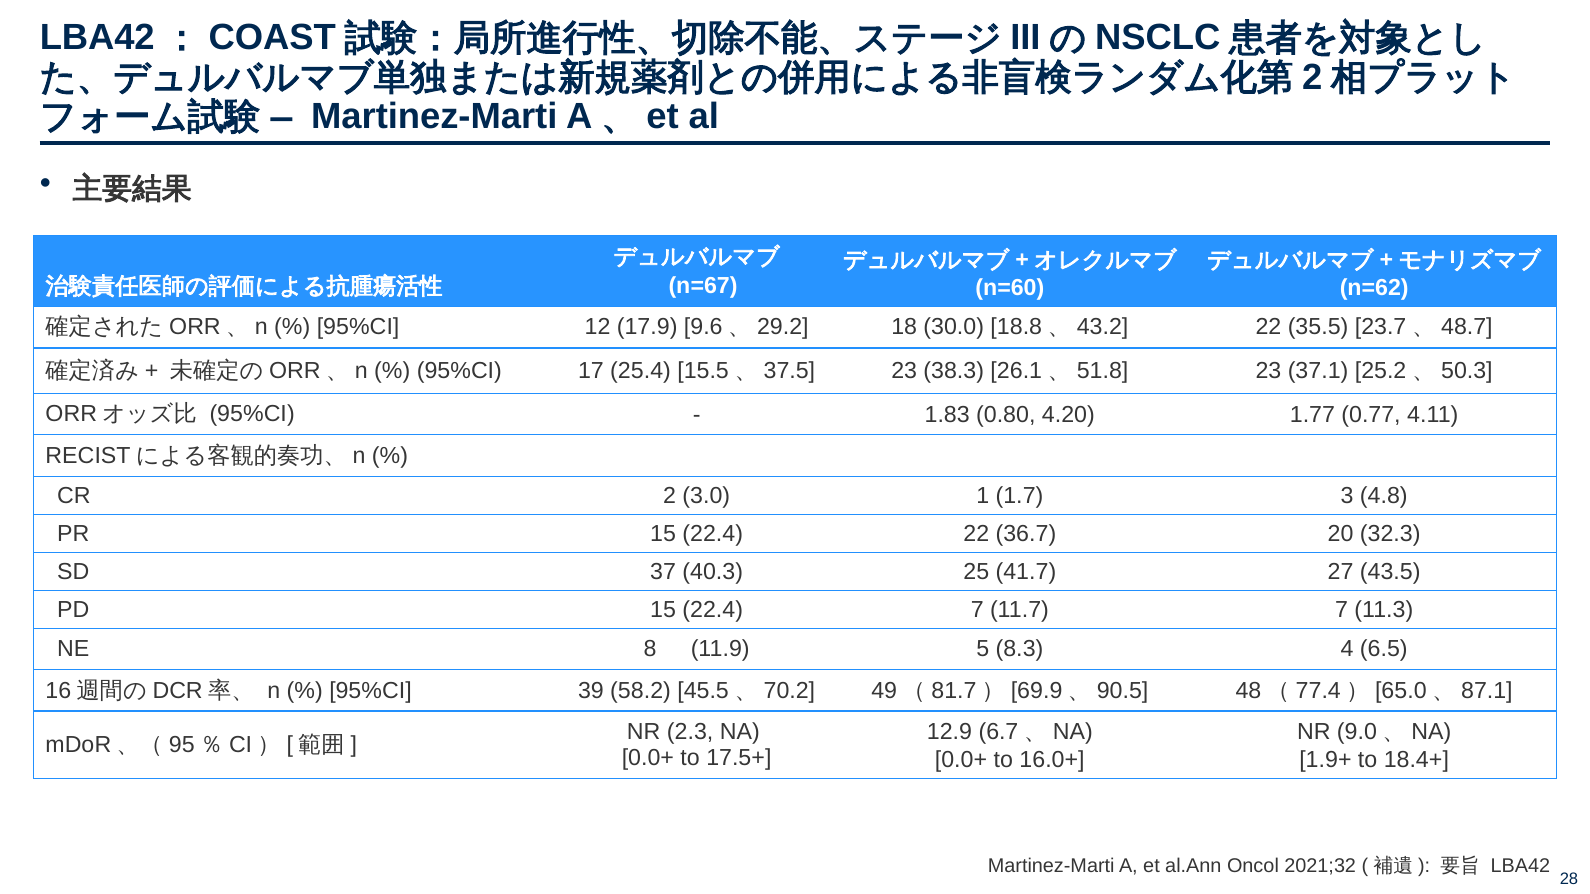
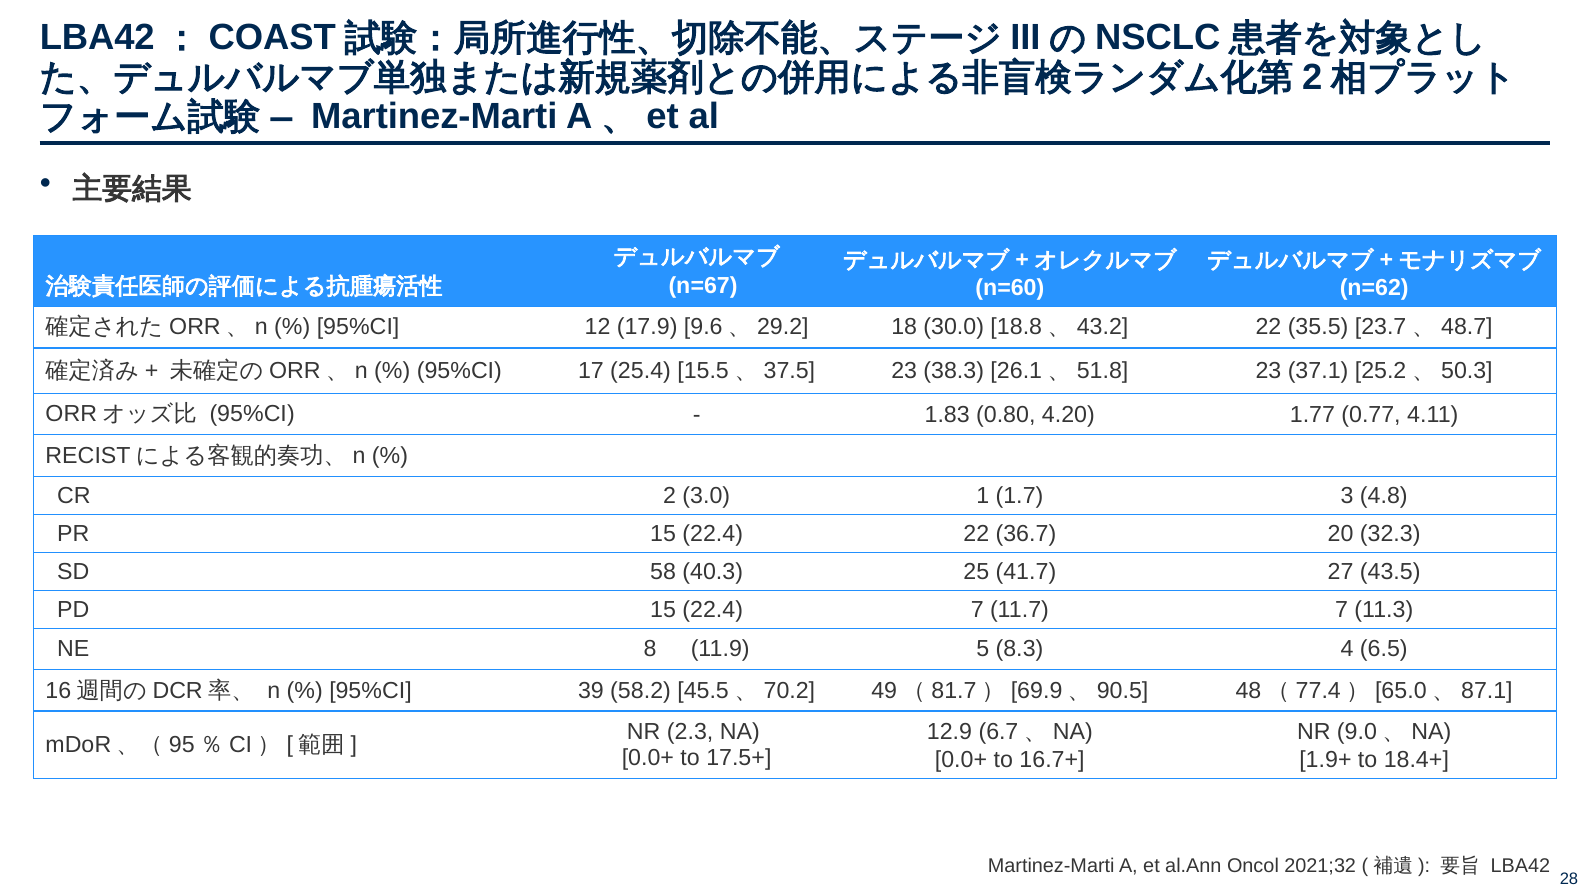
37: 37 -> 58
16.0+: 16.0+ -> 16.7+
